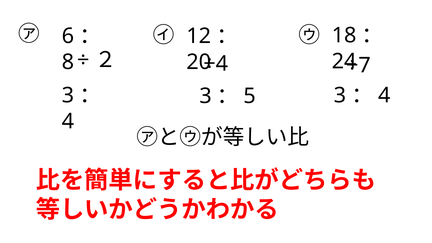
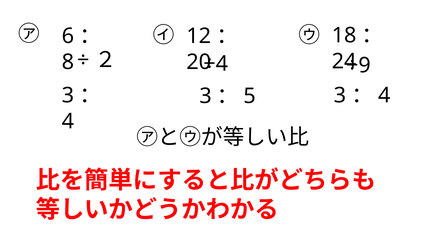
÷7: ÷7 -> ÷9
